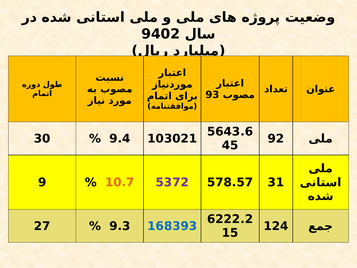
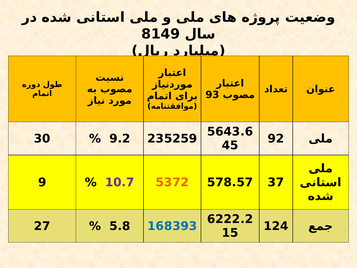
9402: 9402 -> 8149
9.4: 9.4 -> 9.2
103021: 103021 -> 235259
10.7 colour: orange -> purple
5372 colour: purple -> orange
31: 31 -> 37
9.3: 9.3 -> 5.8
